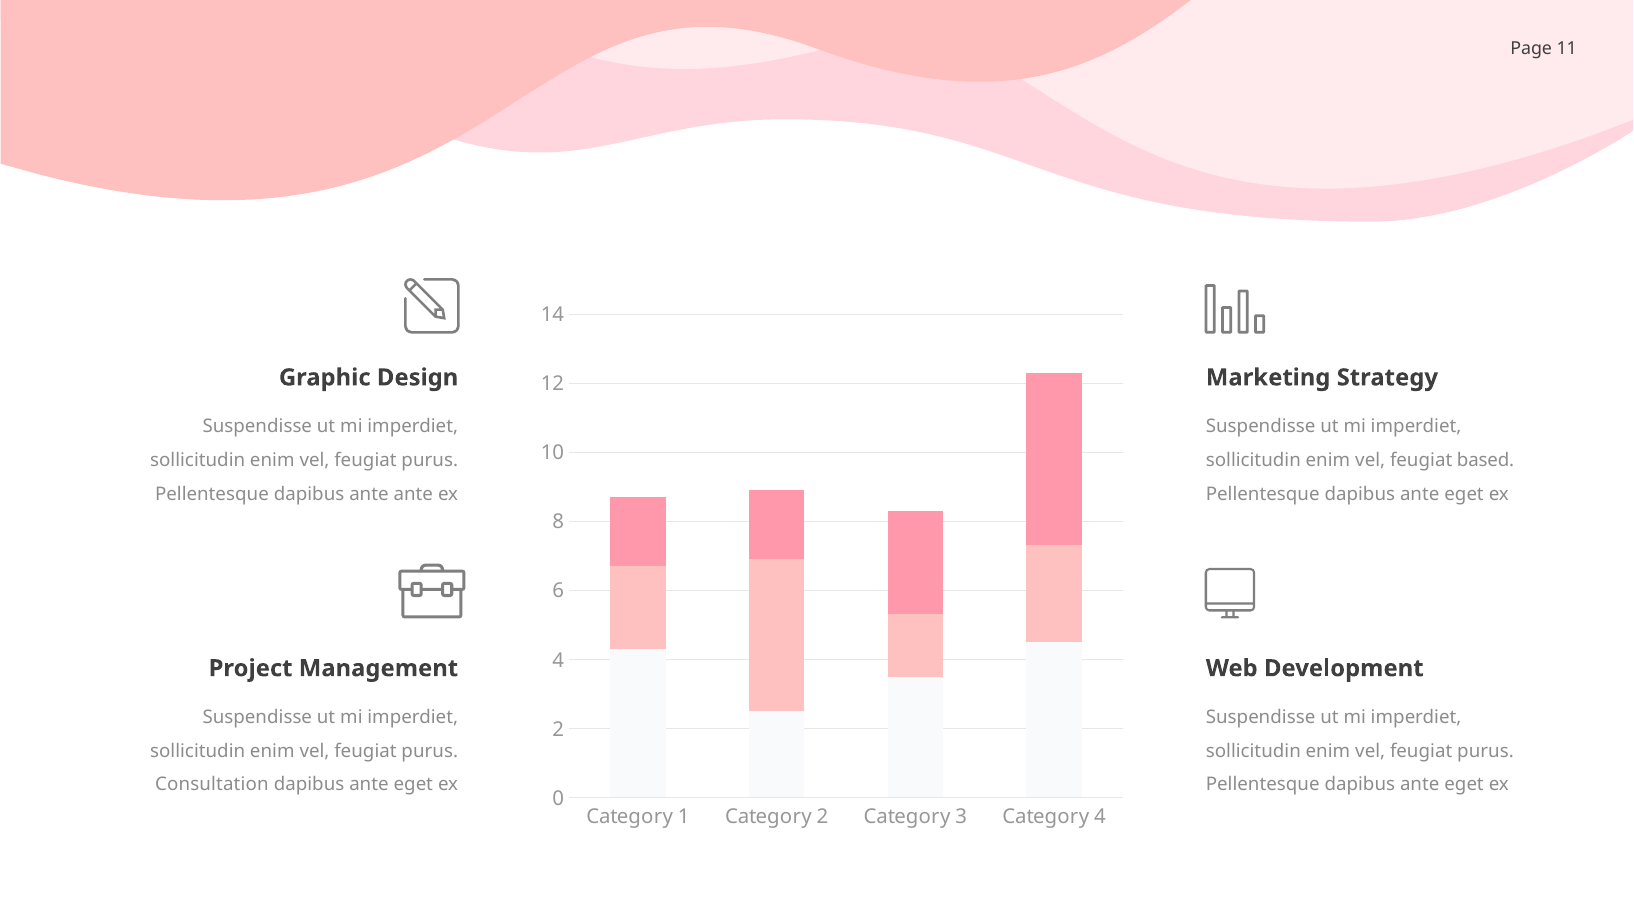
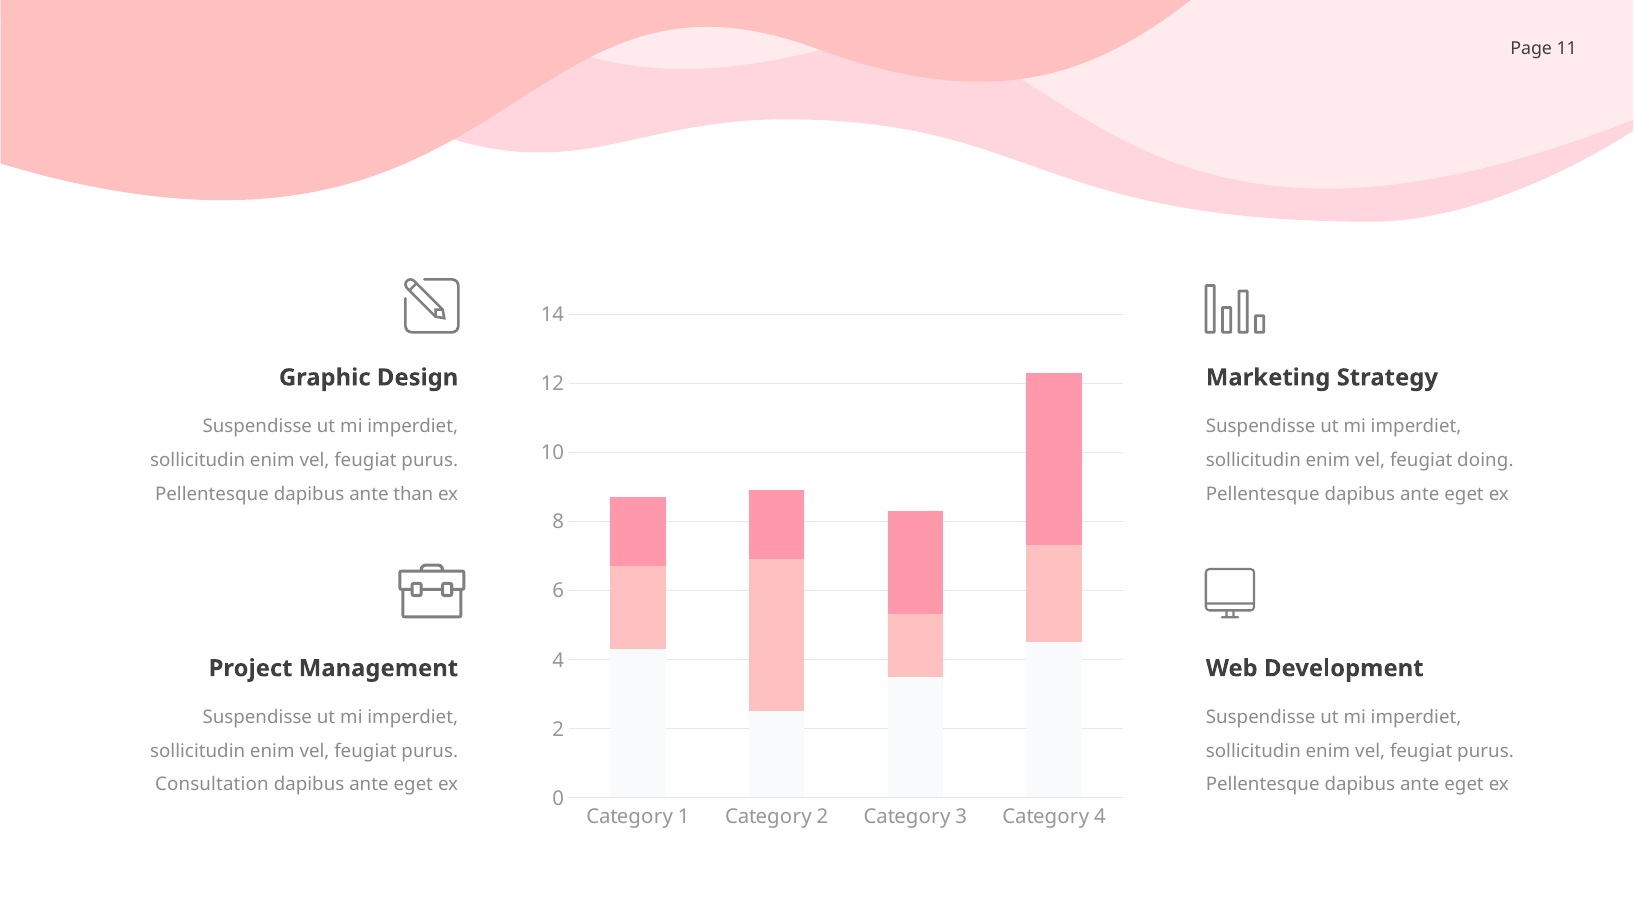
based: based -> doing
ante ante: ante -> than
